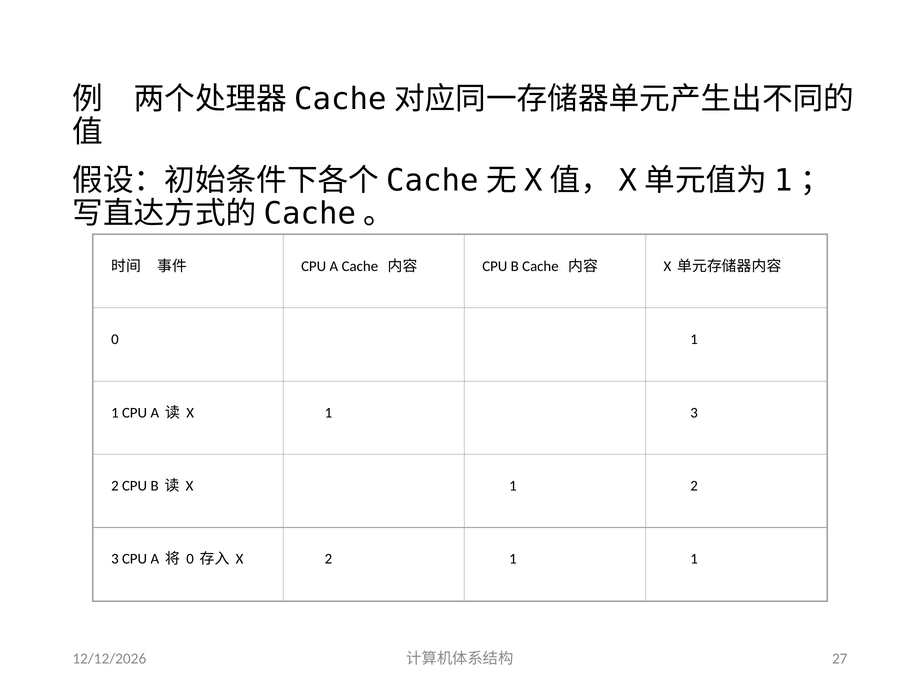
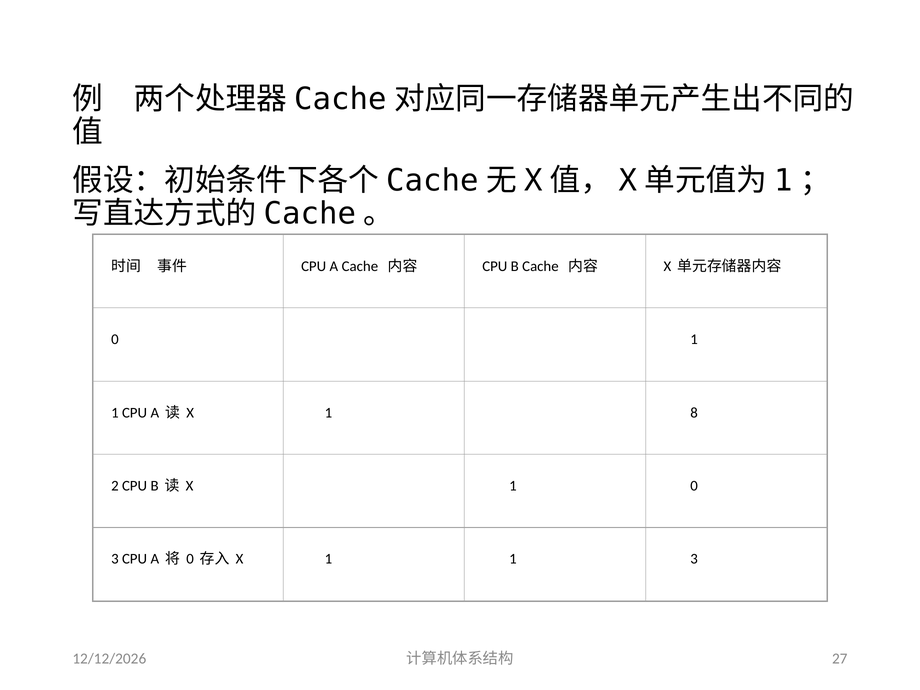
1 3: 3 -> 8
1 2: 2 -> 0
2 at (328, 559): 2 -> 1
1 at (694, 559): 1 -> 3
